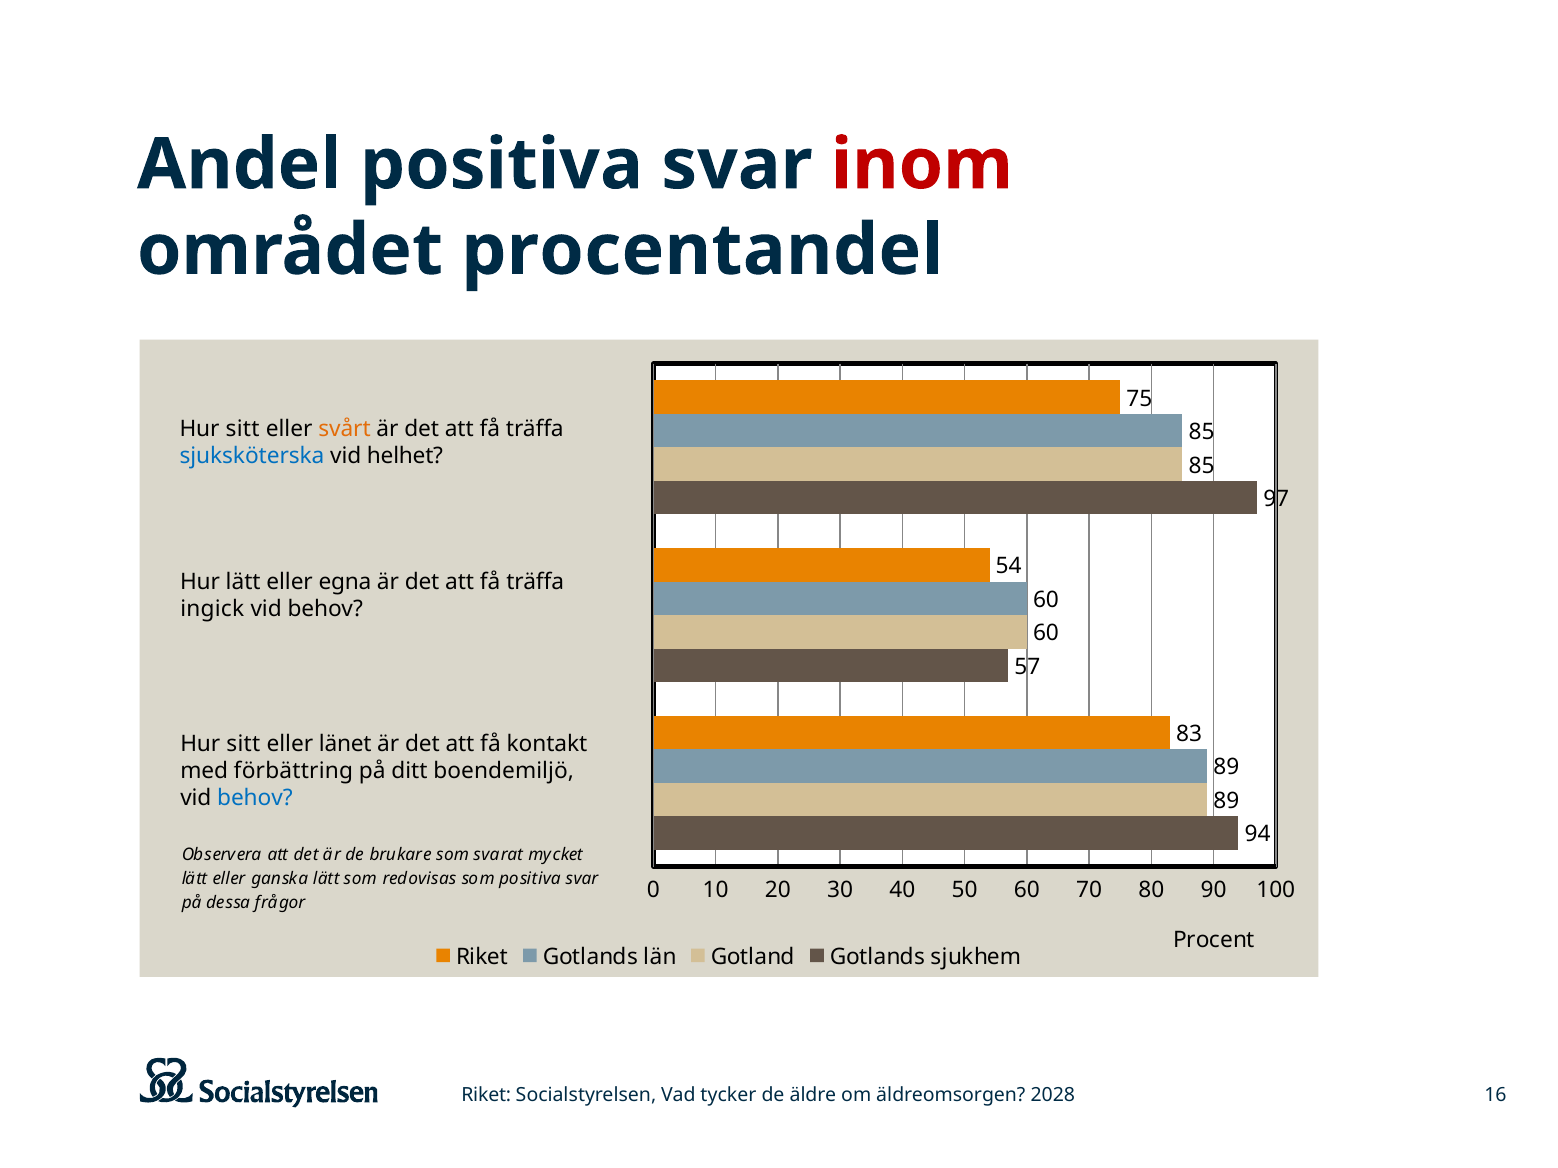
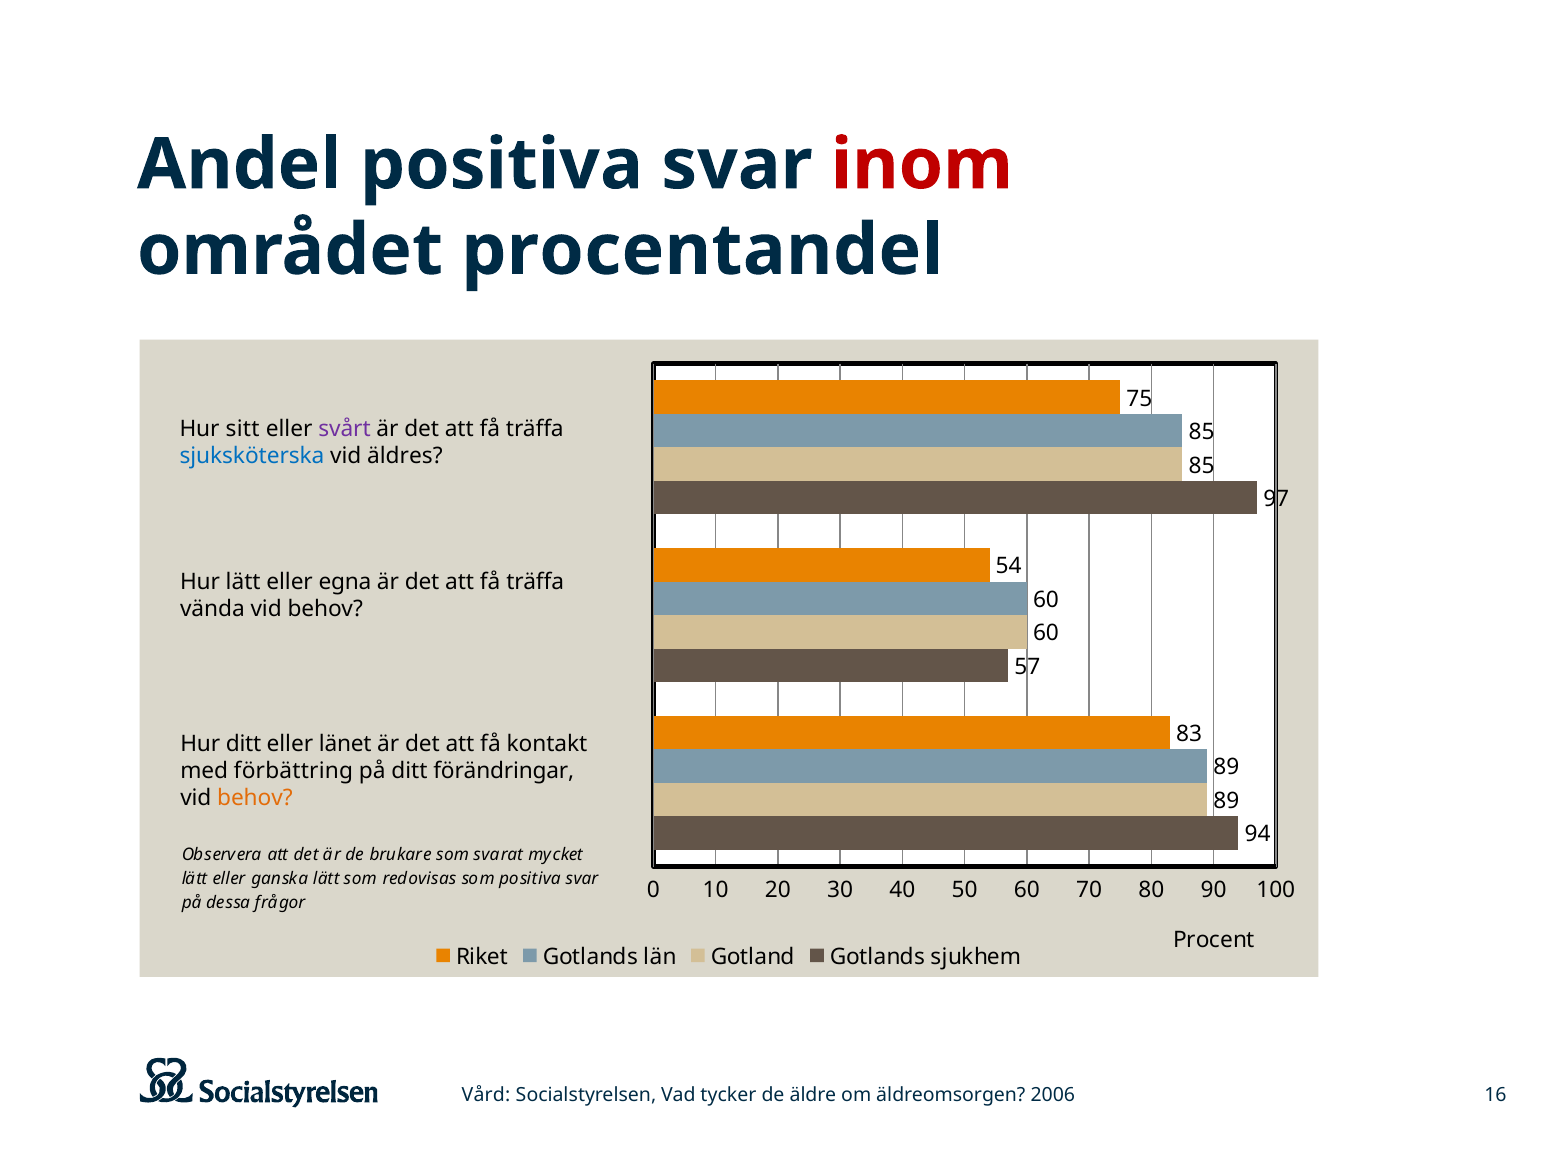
svårt colour: orange -> purple
helhet: helhet -> äldres
ingick: ingick -> vända
sitt at (243, 744): sitt -> ditt
boendemiljö: boendemiljö -> förändringar
behov at (255, 798) colour: blue -> orange
Riket at (486, 1095): Riket -> Vård
2028: 2028 -> 2006
